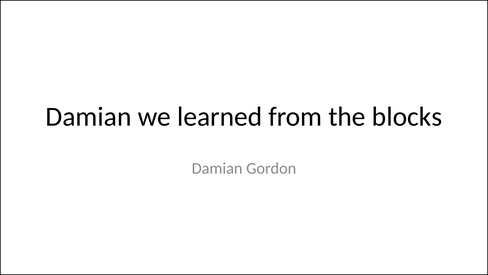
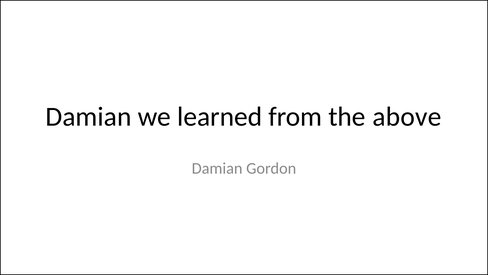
blocks: blocks -> above
